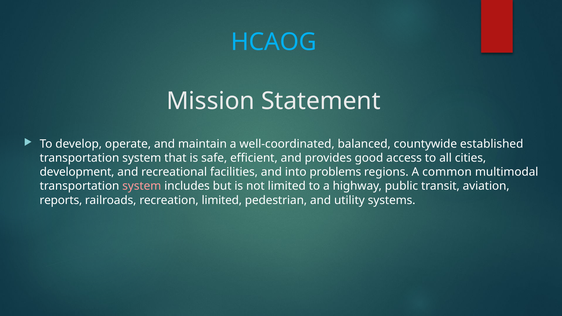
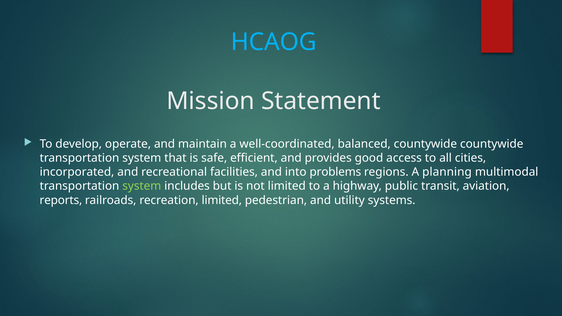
countywide established: established -> countywide
development: development -> incorporated
common: common -> planning
system at (142, 186) colour: pink -> light green
